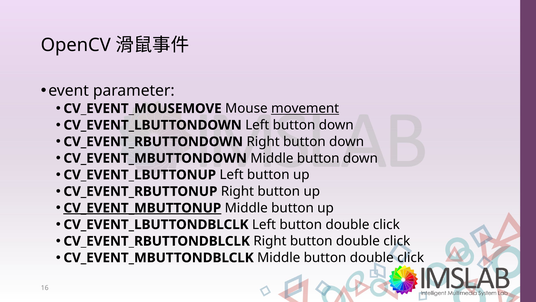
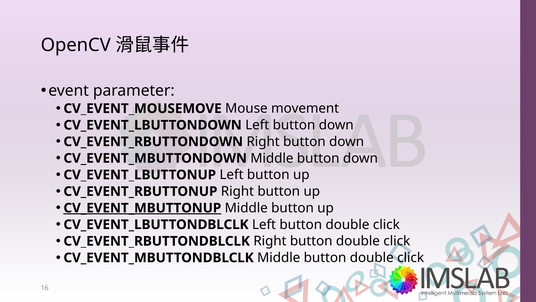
movement underline: present -> none
